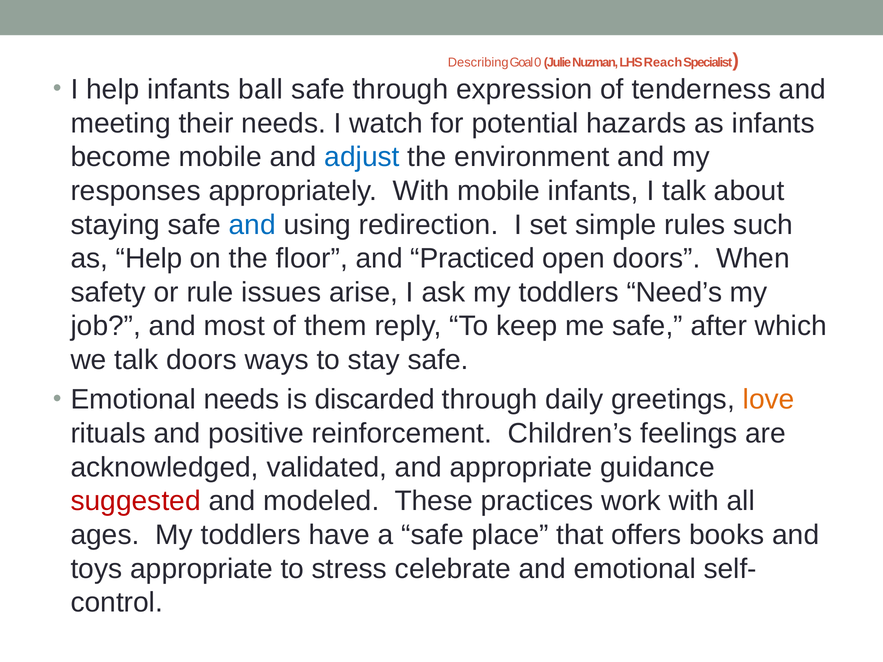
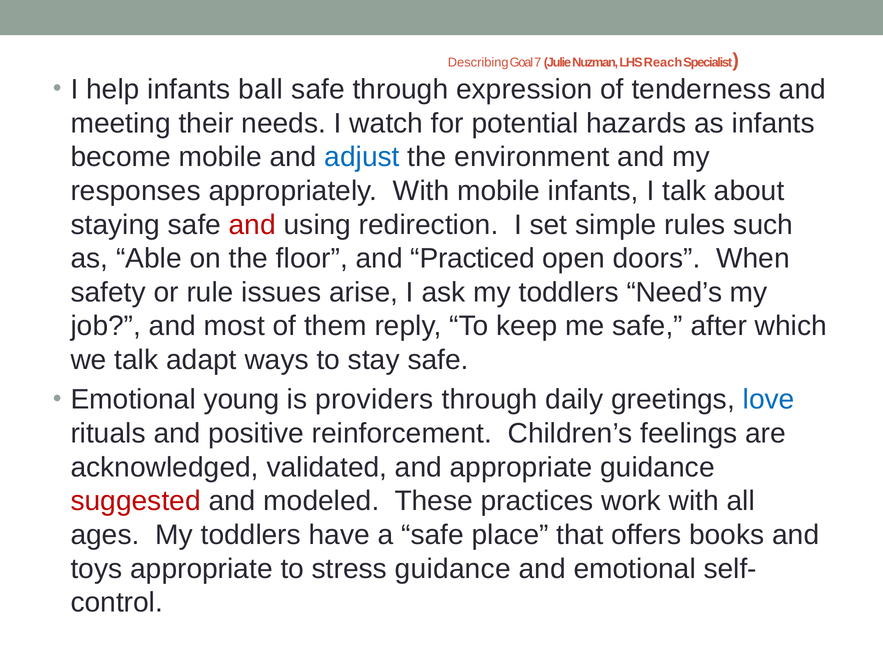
0: 0 -> 7
and at (252, 225) colour: blue -> red
as Help: Help -> Able
talk doors: doors -> adapt
Emotional needs: needs -> young
discarded: discarded -> providers
love colour: orange -> blue
stress celebrate: celebrate -> guidance
